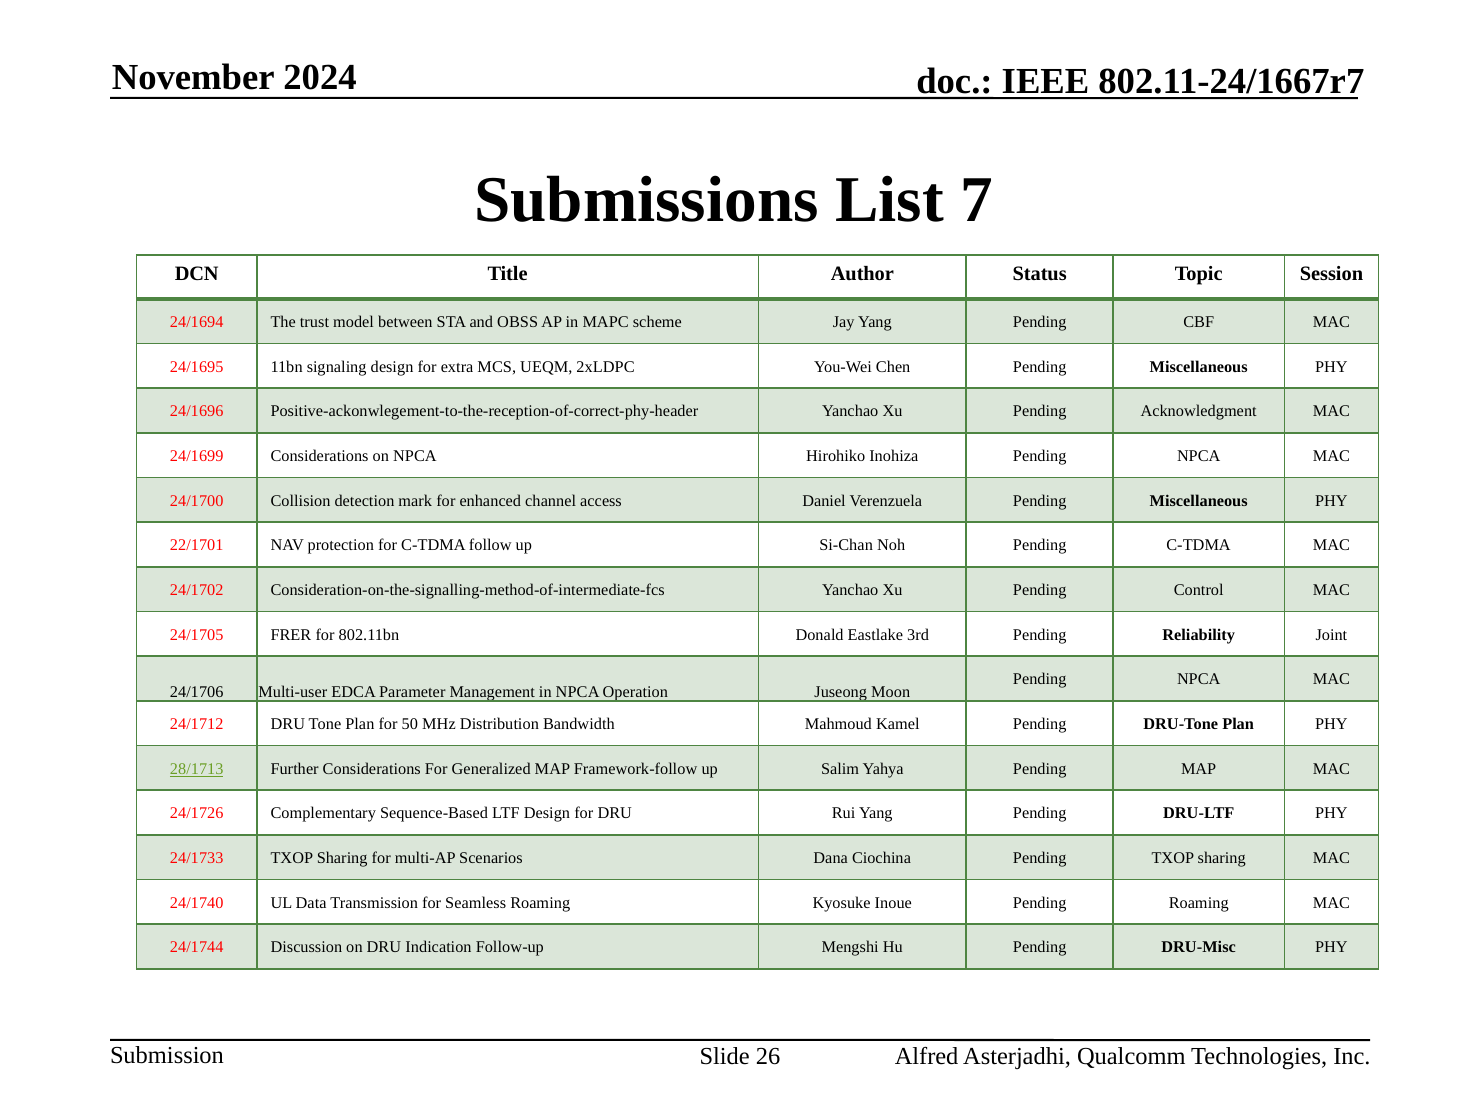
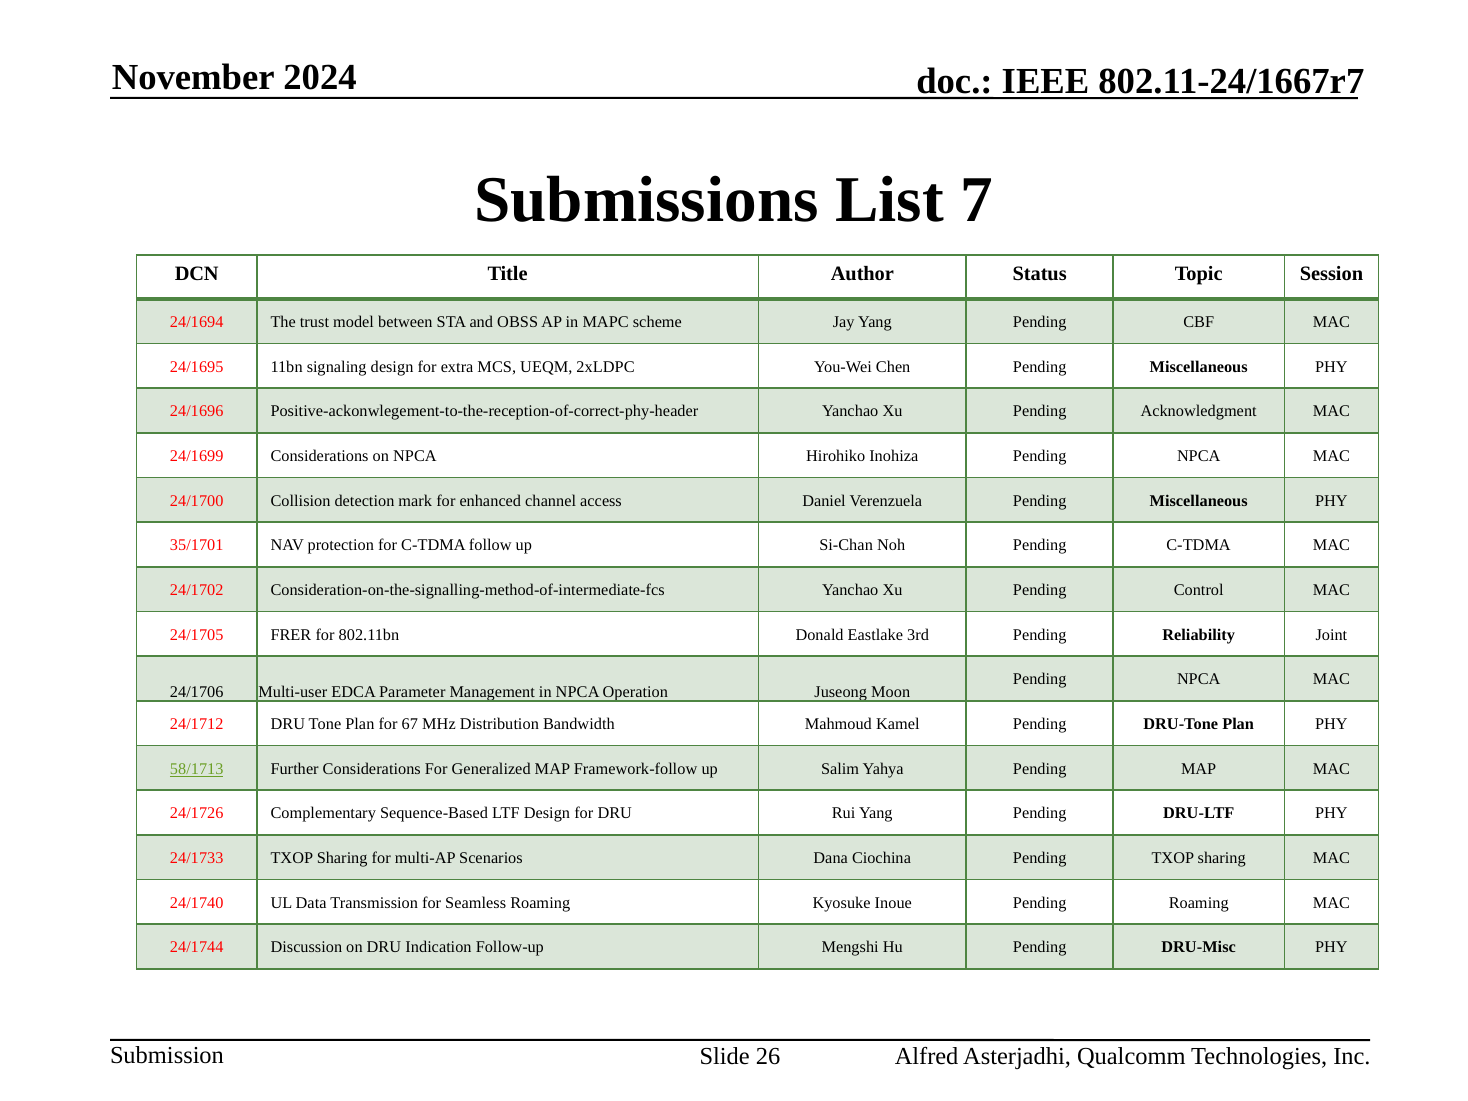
22/1701: 22/1701 -> 35/1701
50: 50 -> 67
28/1713: 28/1713 -> 58/1713
